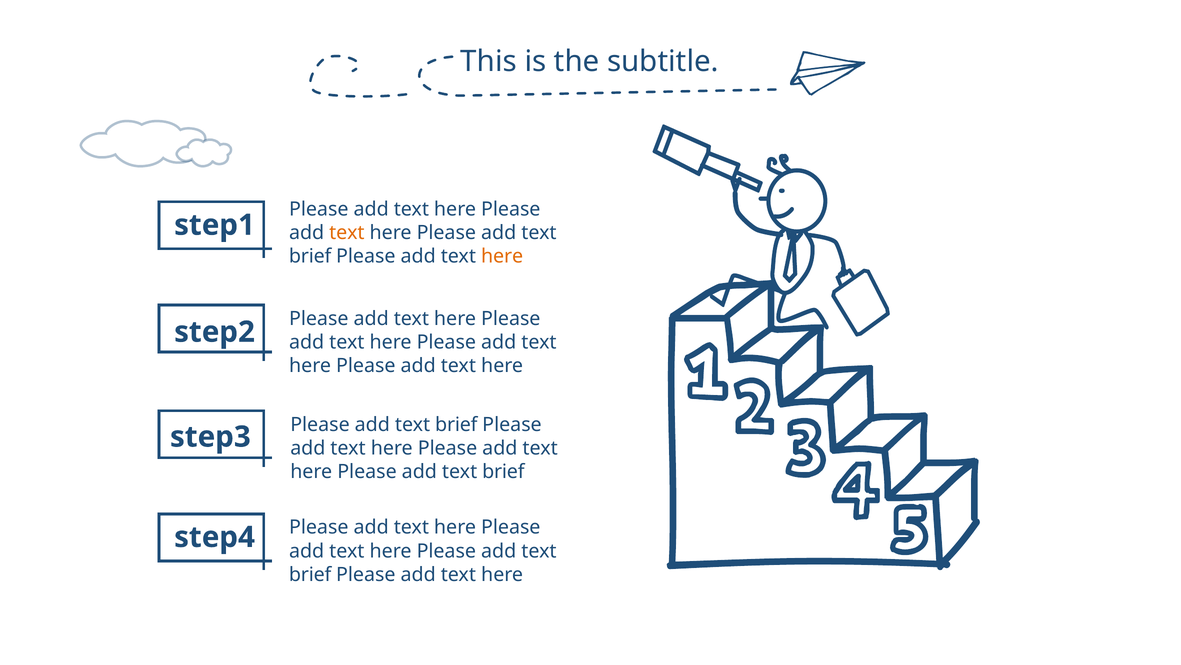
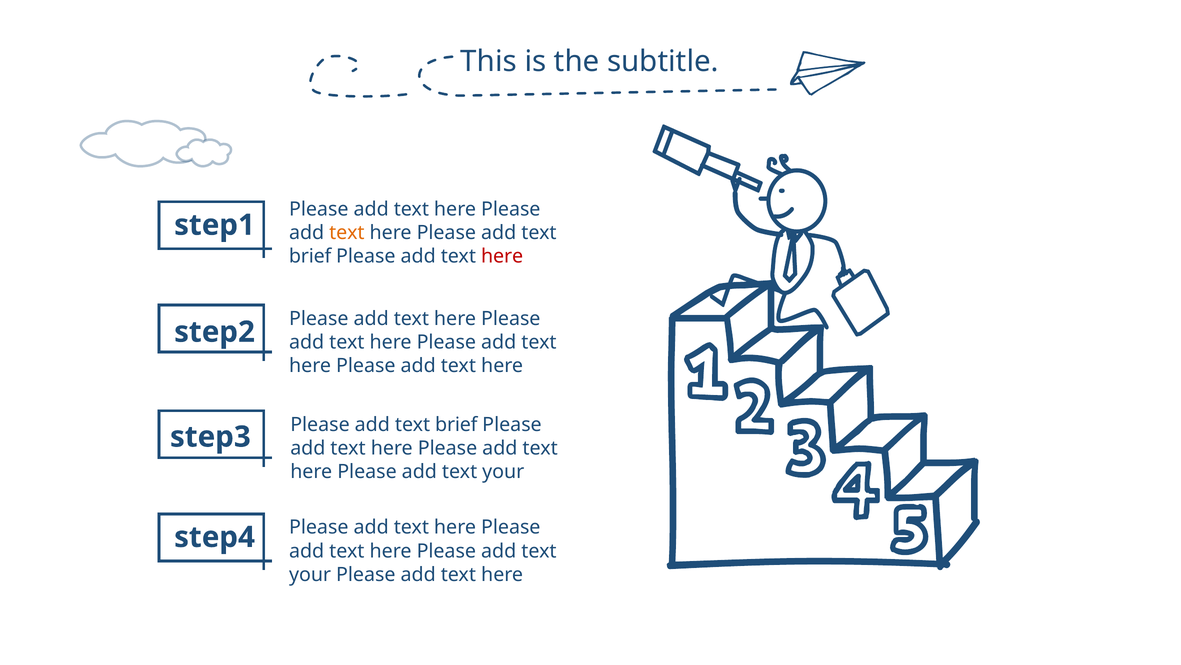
here at (502, 256) colour: orange -> red
brief at (503, 471): brief -> your
brief at (310, 574): brief -> your
